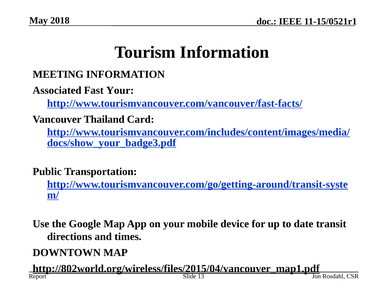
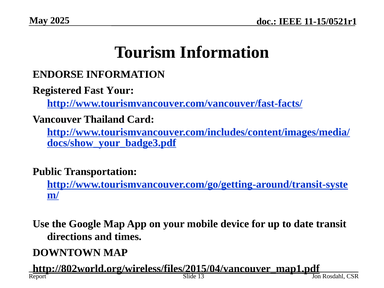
2018: 2018 -> 2025
MEETING: MEETING -> ENDORSE
Associated: Associated -> Registered
